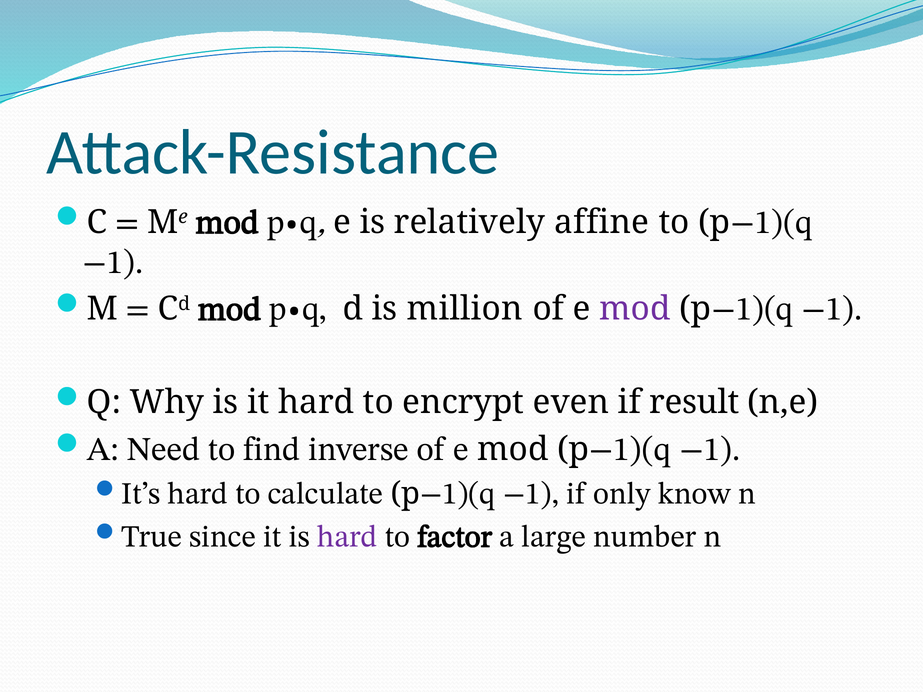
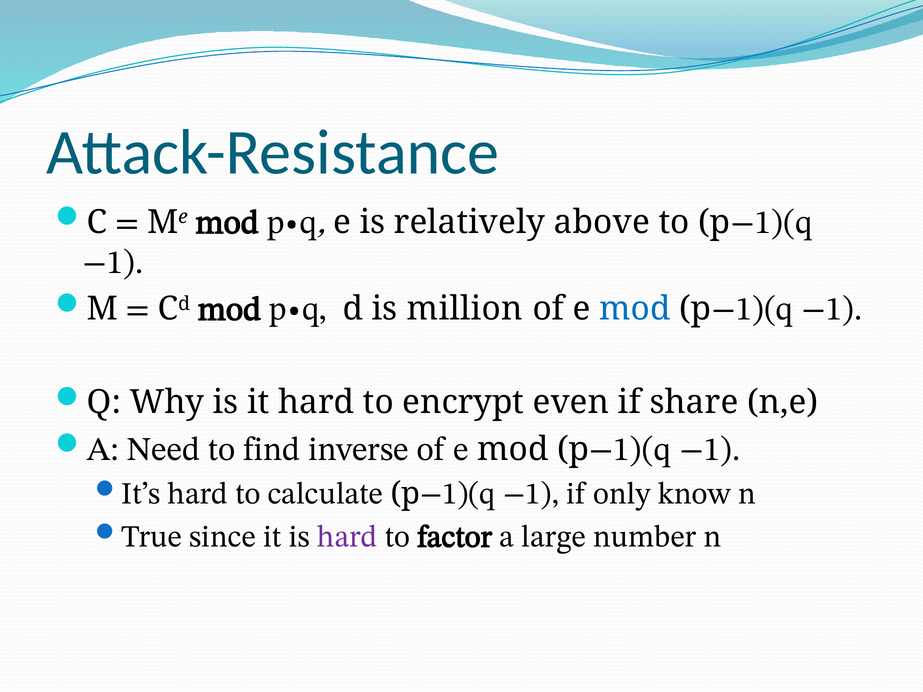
affine: affine -> above
mod at (635, 309) colour: purple -> blue
result: result -> share
